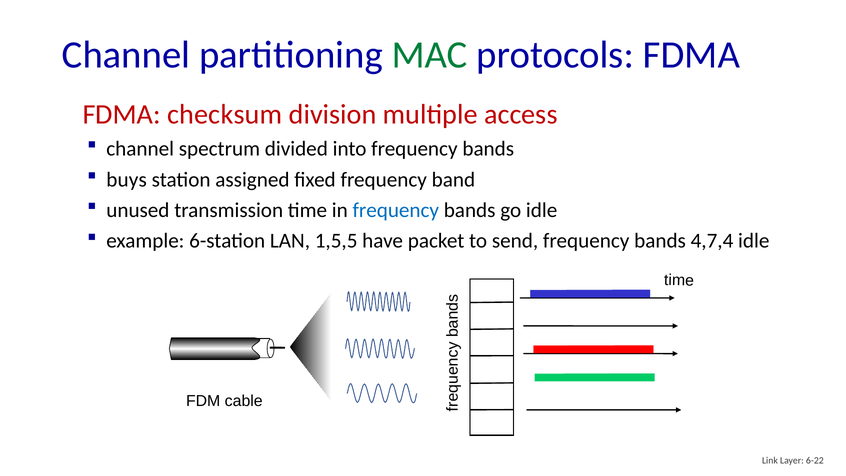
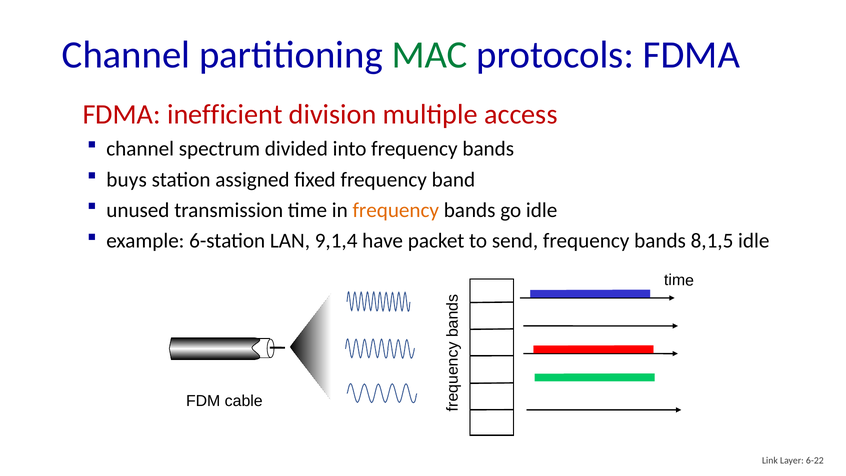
checksum: checksum -> inefficient
frequency at (396, 210) colour: blue -> orange
1,5,5: 1,5,5 -> 9,1,4
4,7,4: 4,7,4 -> 8,1,5
